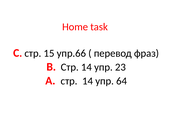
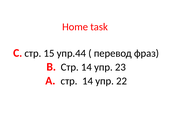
упр.66: упр.66 -> упр.44
64: 64 -> 22
